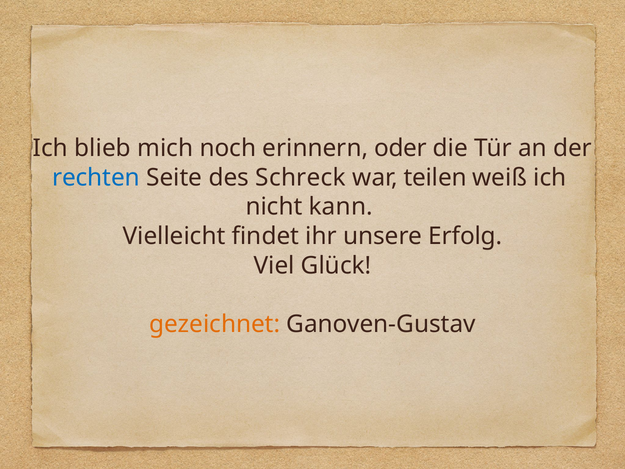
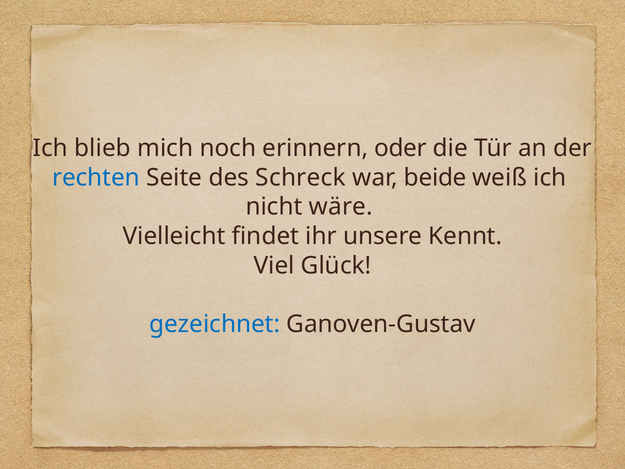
teilen: teilen -> beide
kann: kann -> wäre
Erfolg: Erfolg -> Kennt
gezeichnet colour: orange -> blue
